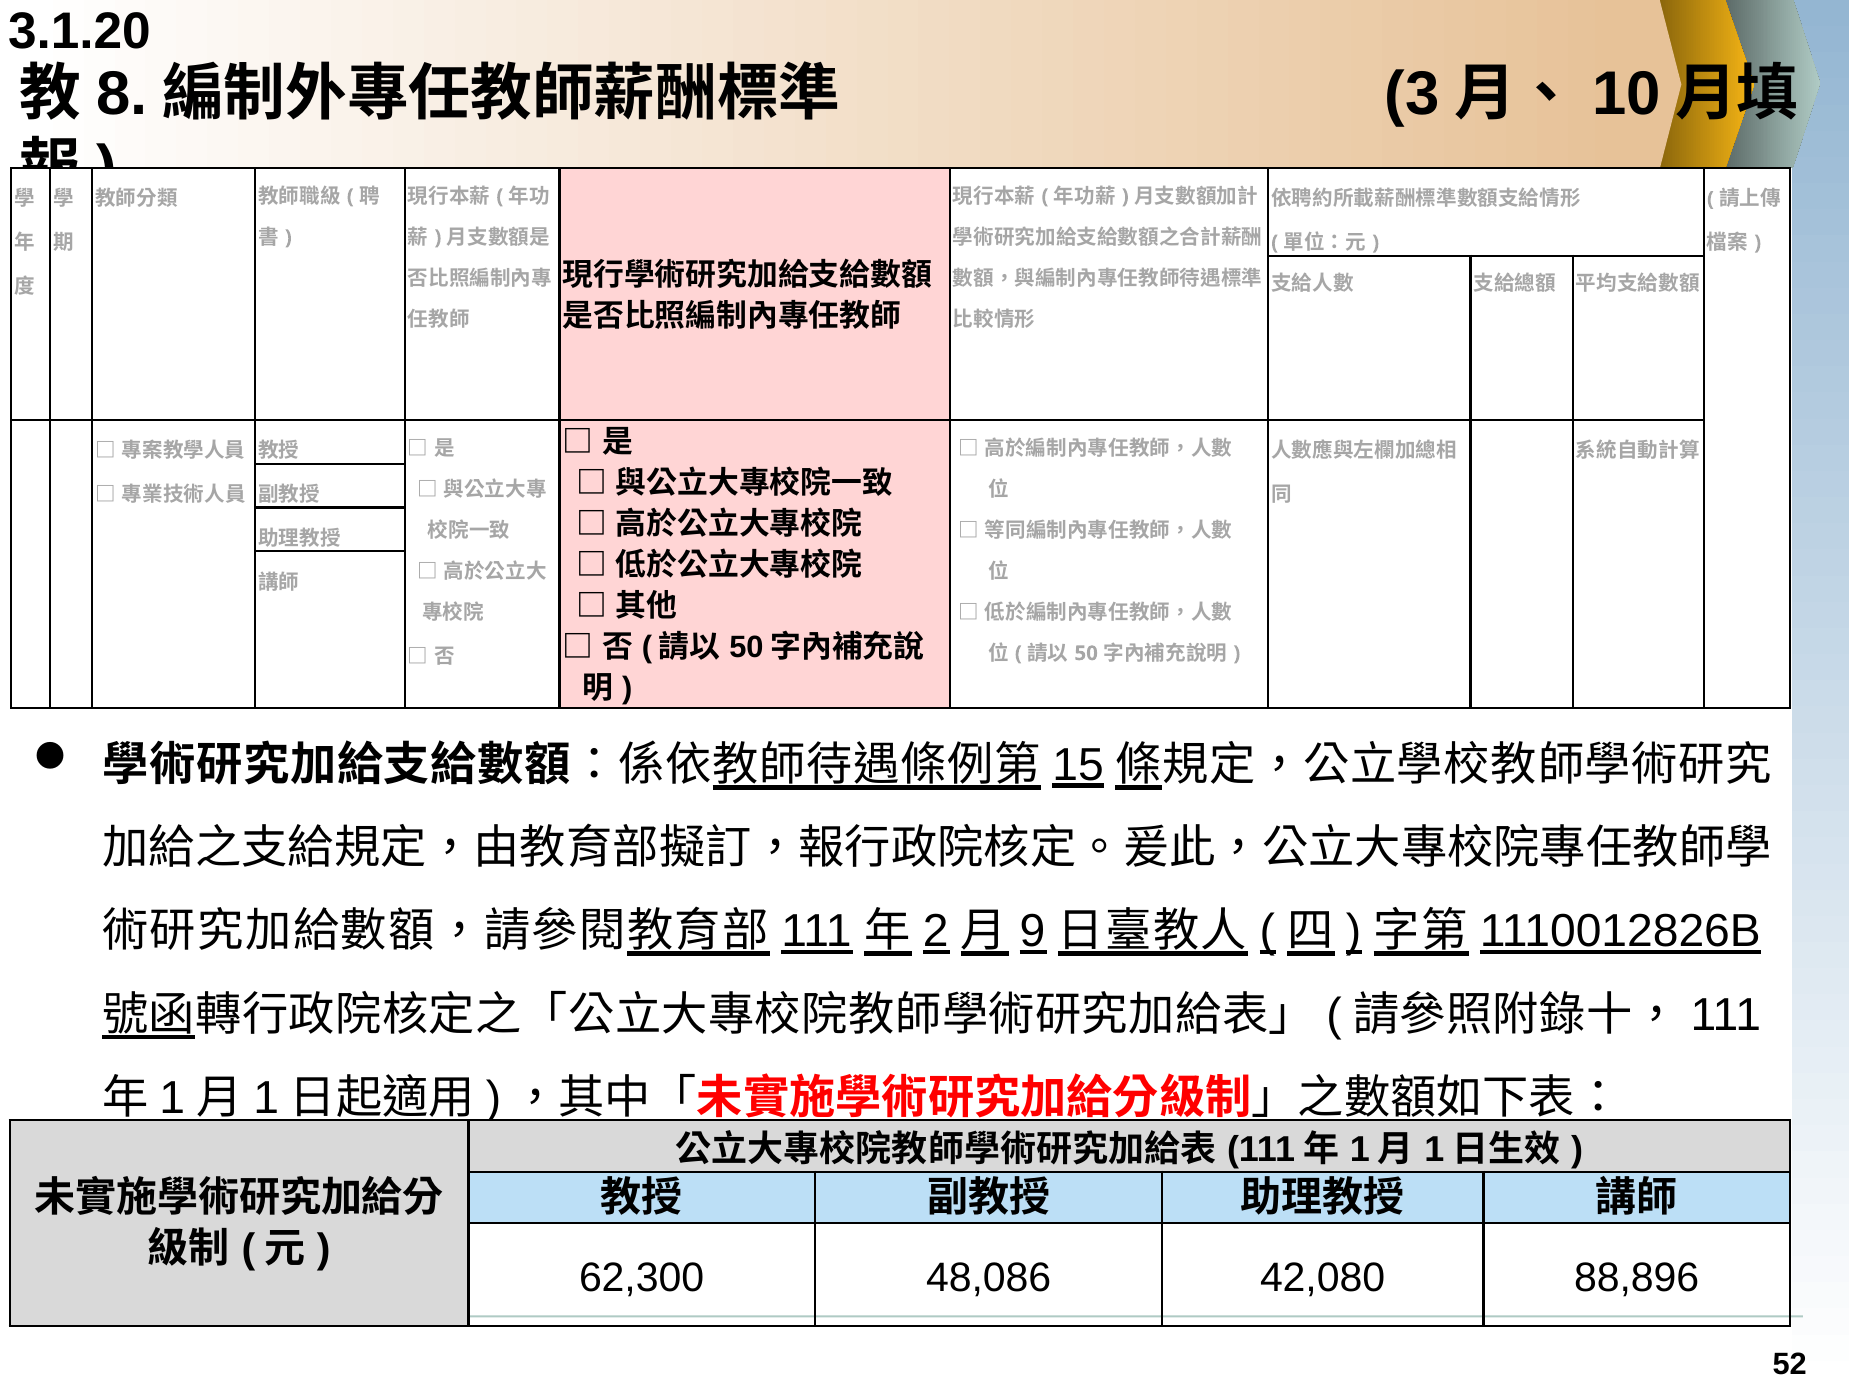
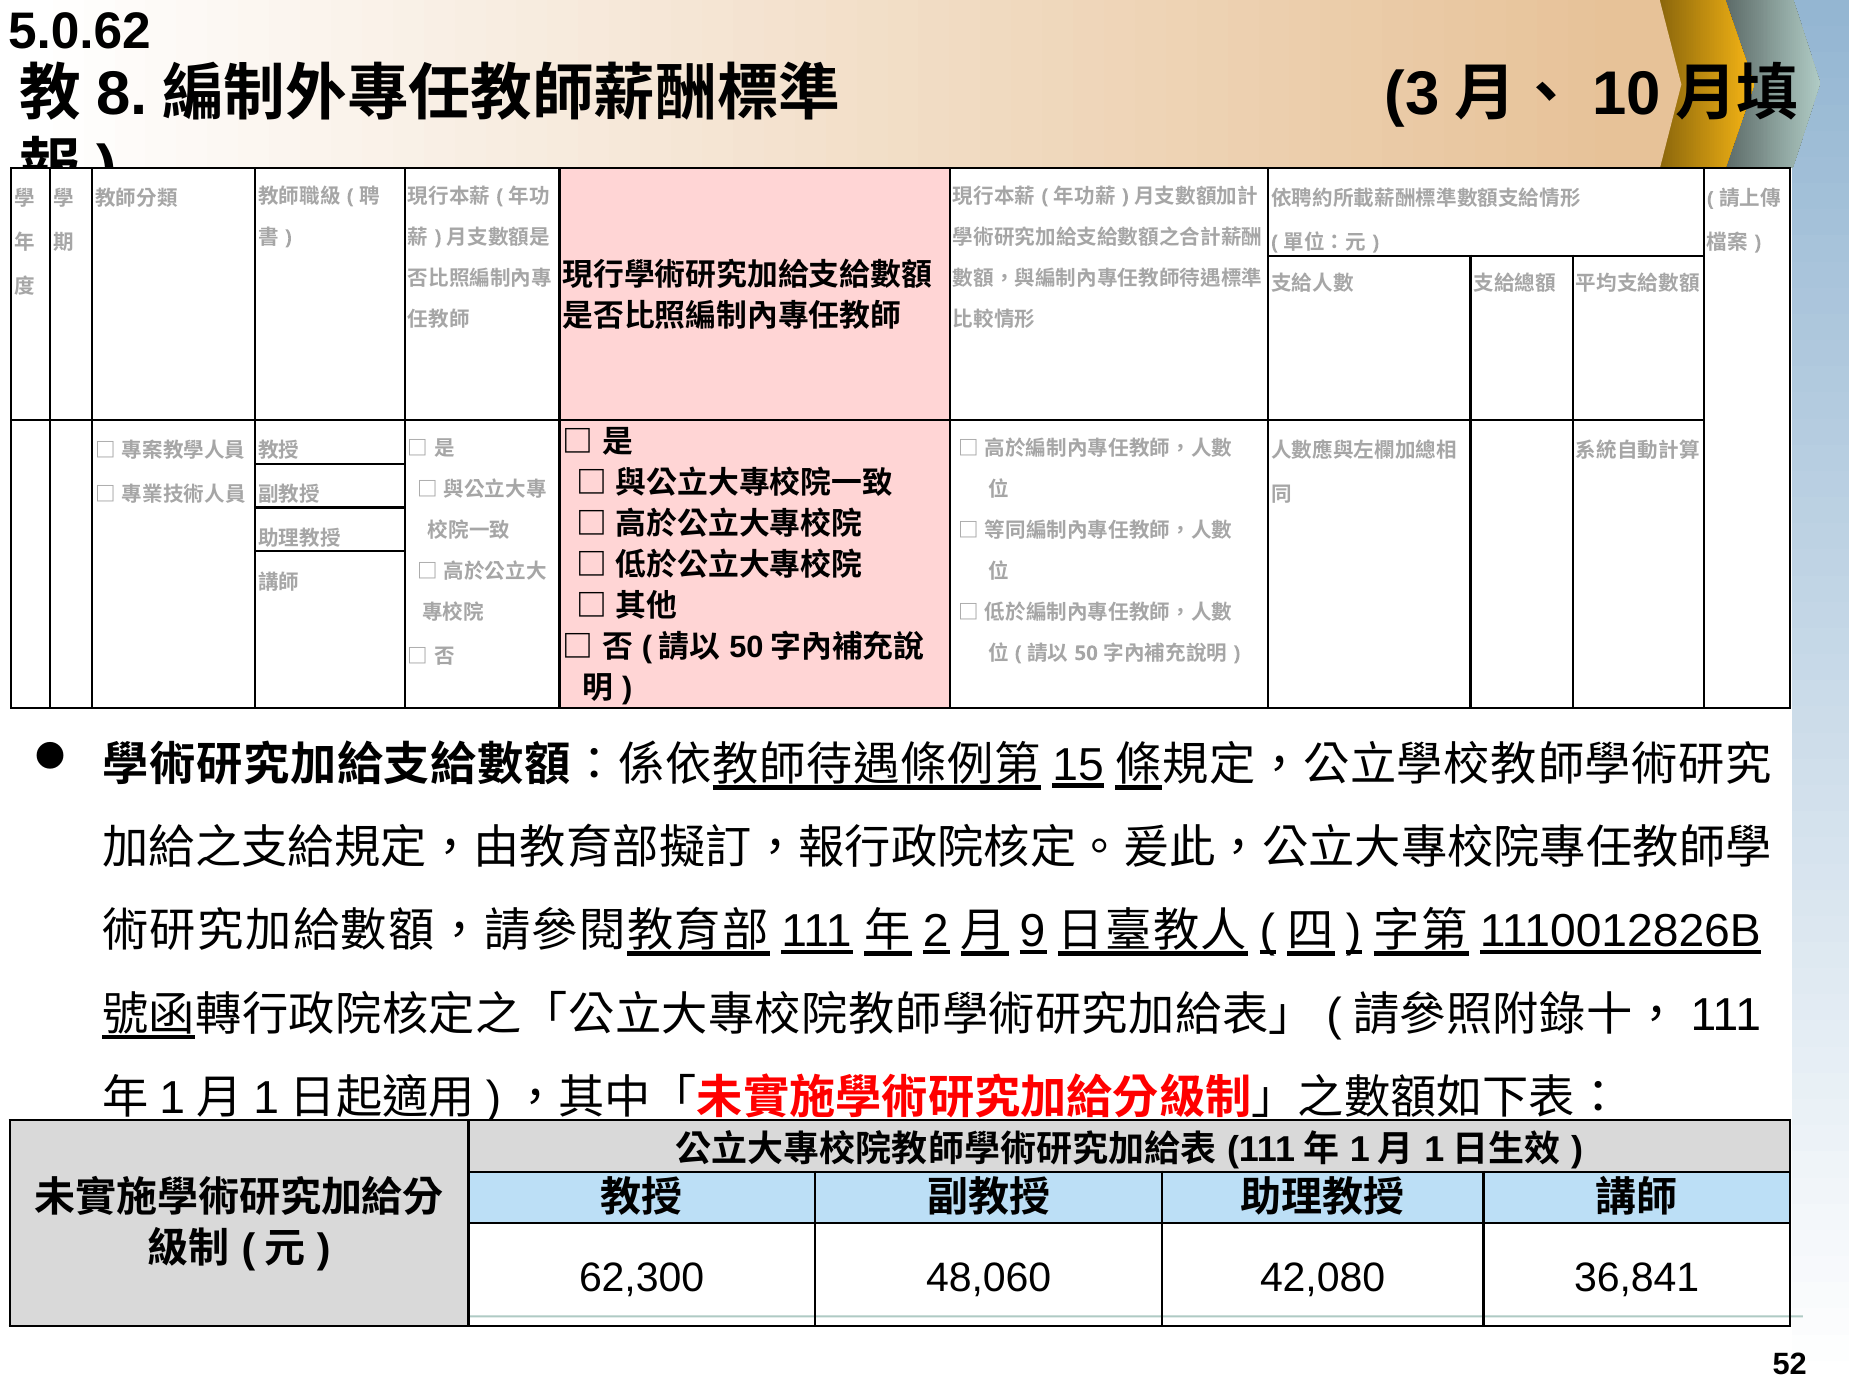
3.1.20: 3.1.20 -> 5.0.62
48,086: 48,086 -> 48,060
88,896: 88,896 -> 36,841
